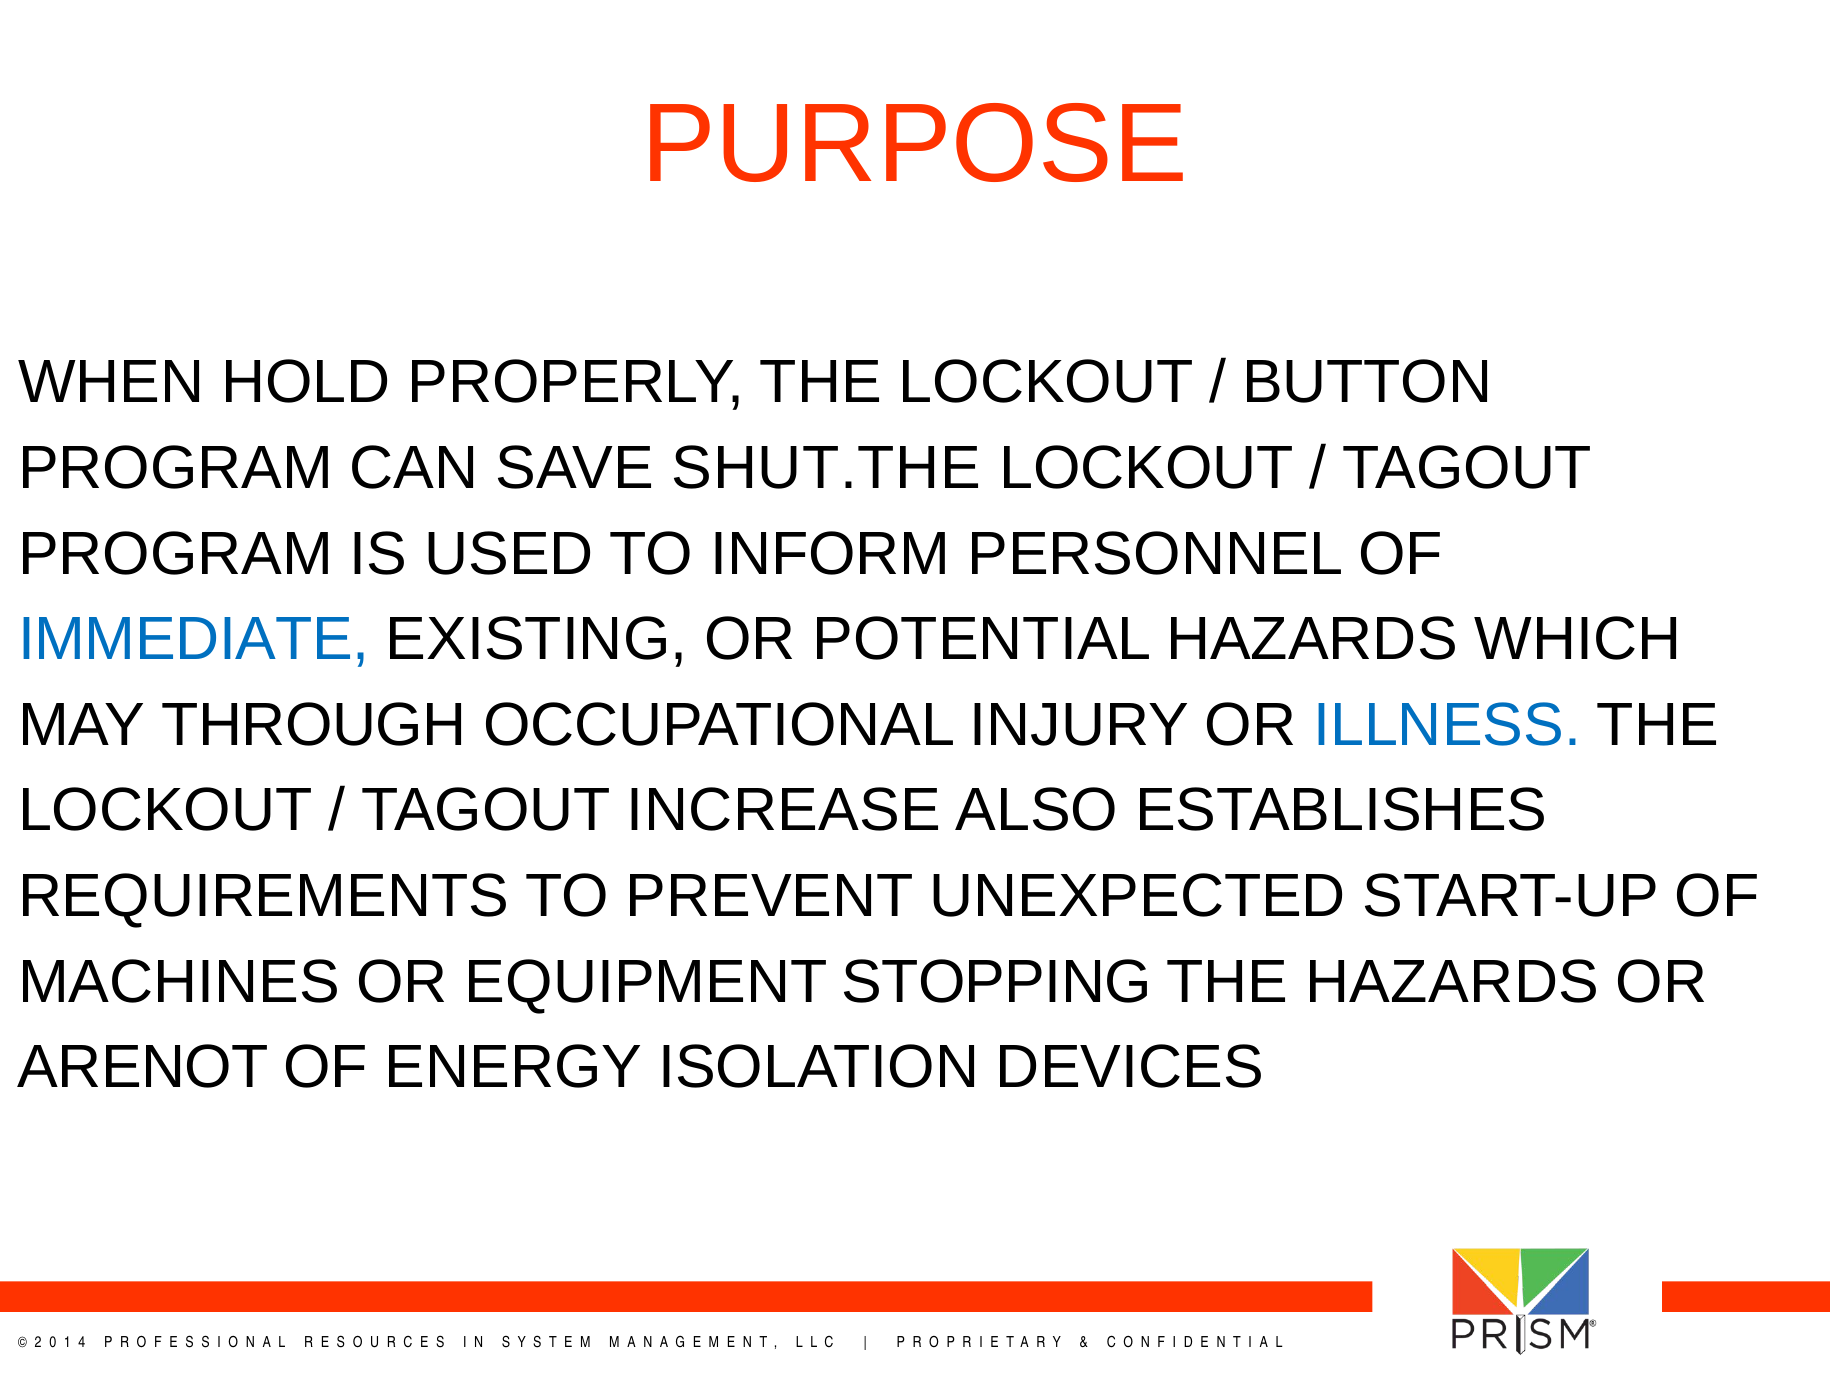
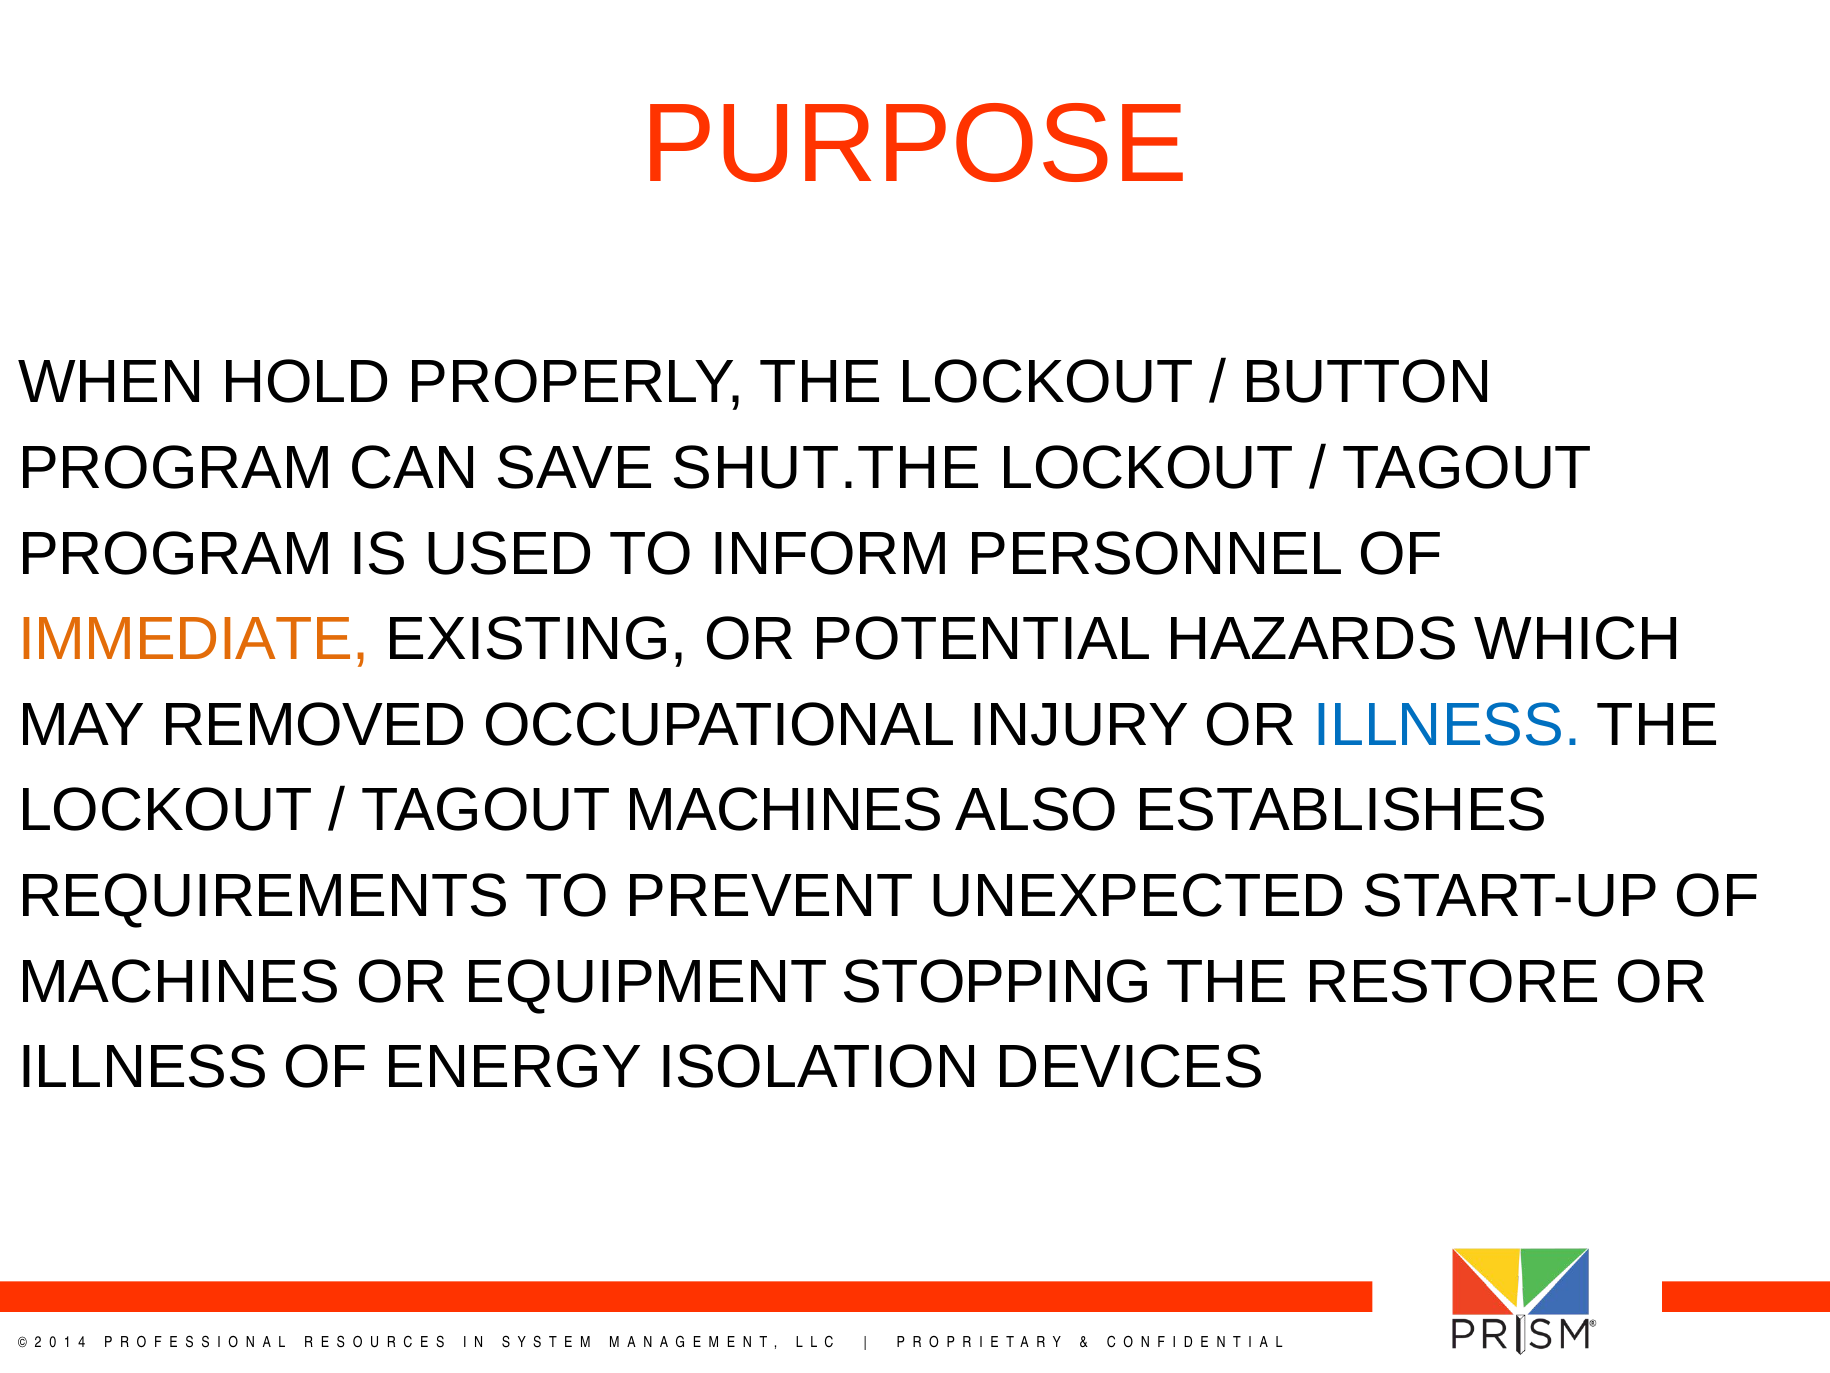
IMMEDIATE colour: blue -> orange
THROUGH: THROUGH -> REMOVED
TAGOUT INCREASE: INCREASE -> MACHINES
THE HAZARDS: HAZARDS -> RESTORE
ARENOT at (143, 1067): ARENOT -> ILLNESS
